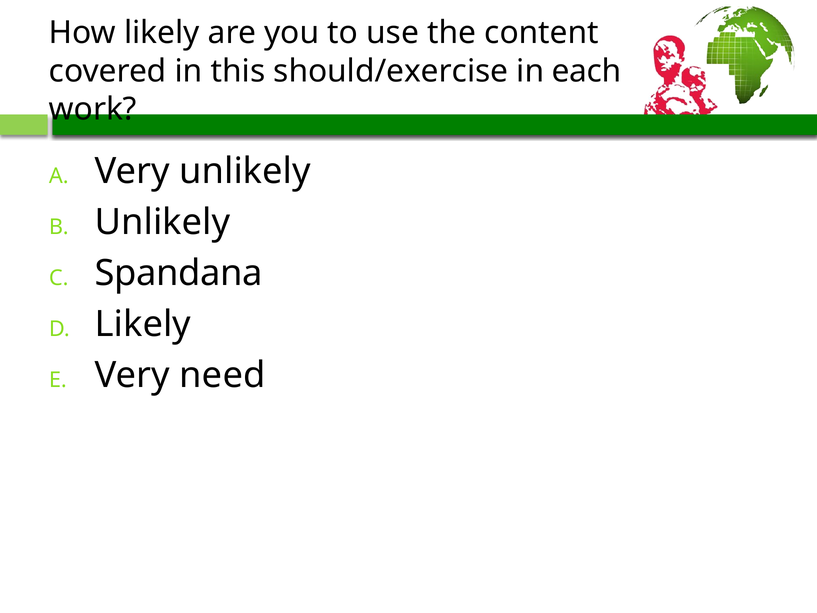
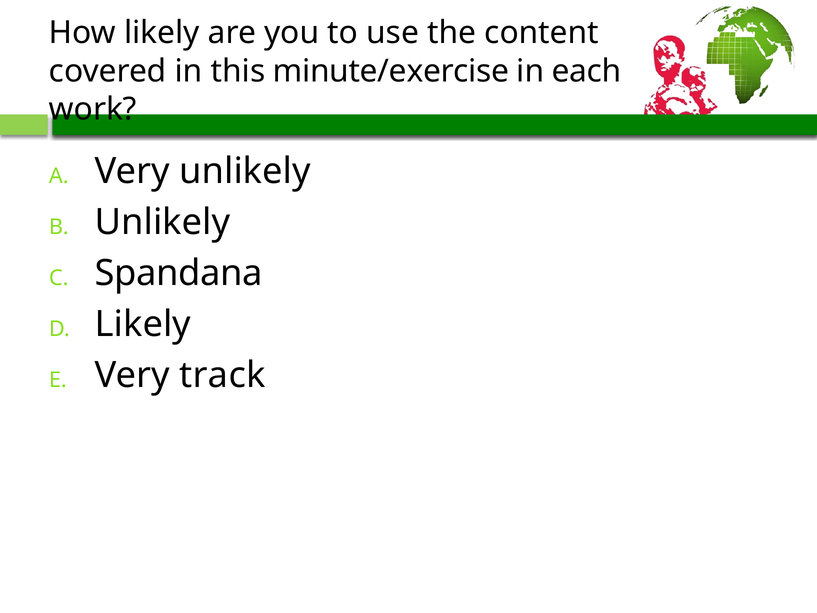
should/exercise: should/exercise -> minute/exercise
need: need -> track
